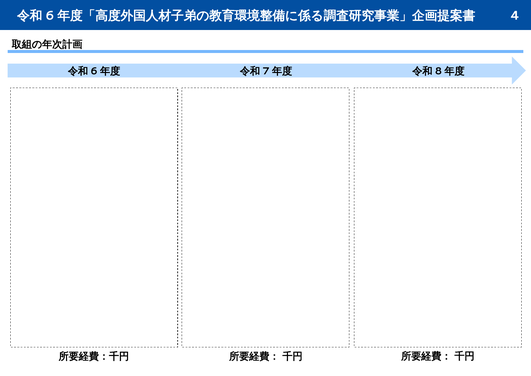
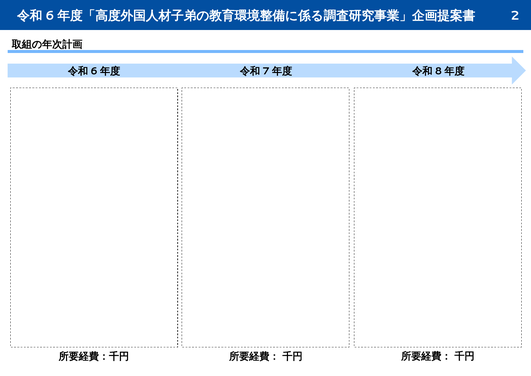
4: 4 -> 2
